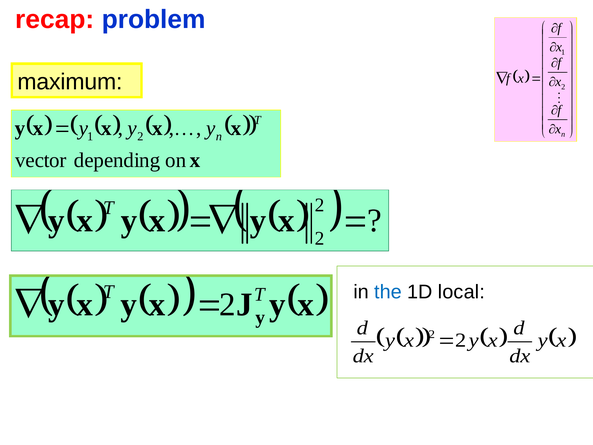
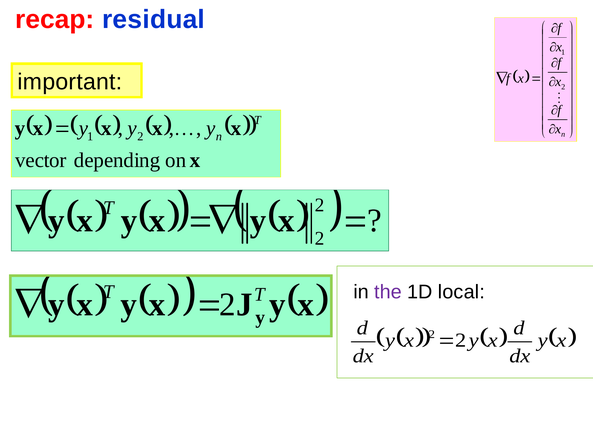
problem: problem -> residual
maximum: maximum -> important
the colour: blue -> purple
